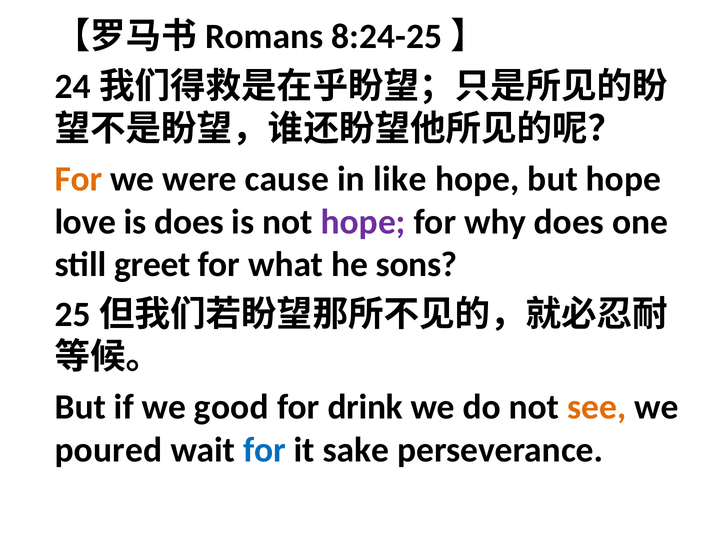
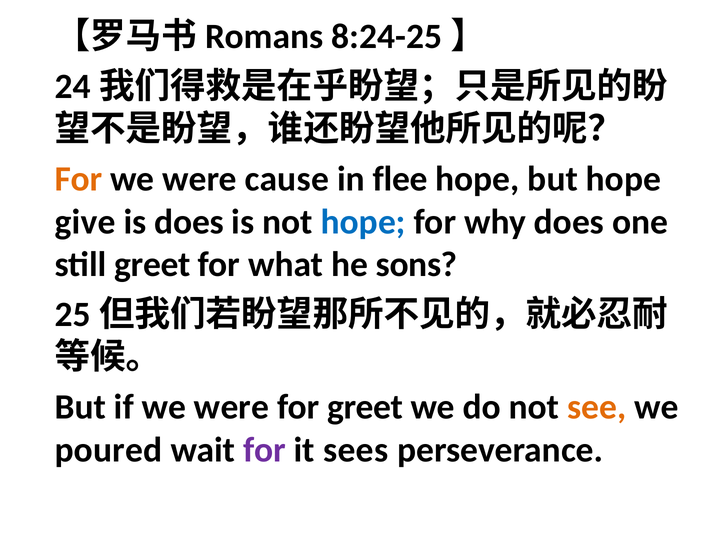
like: like -> flee
love: love -> give
hope at (363, 222) colour: purple -> blue
if we good: good -> were
for drink: drink -> greet
for at (265, 450) colour: blue -> purple
sake: sake -> sees
